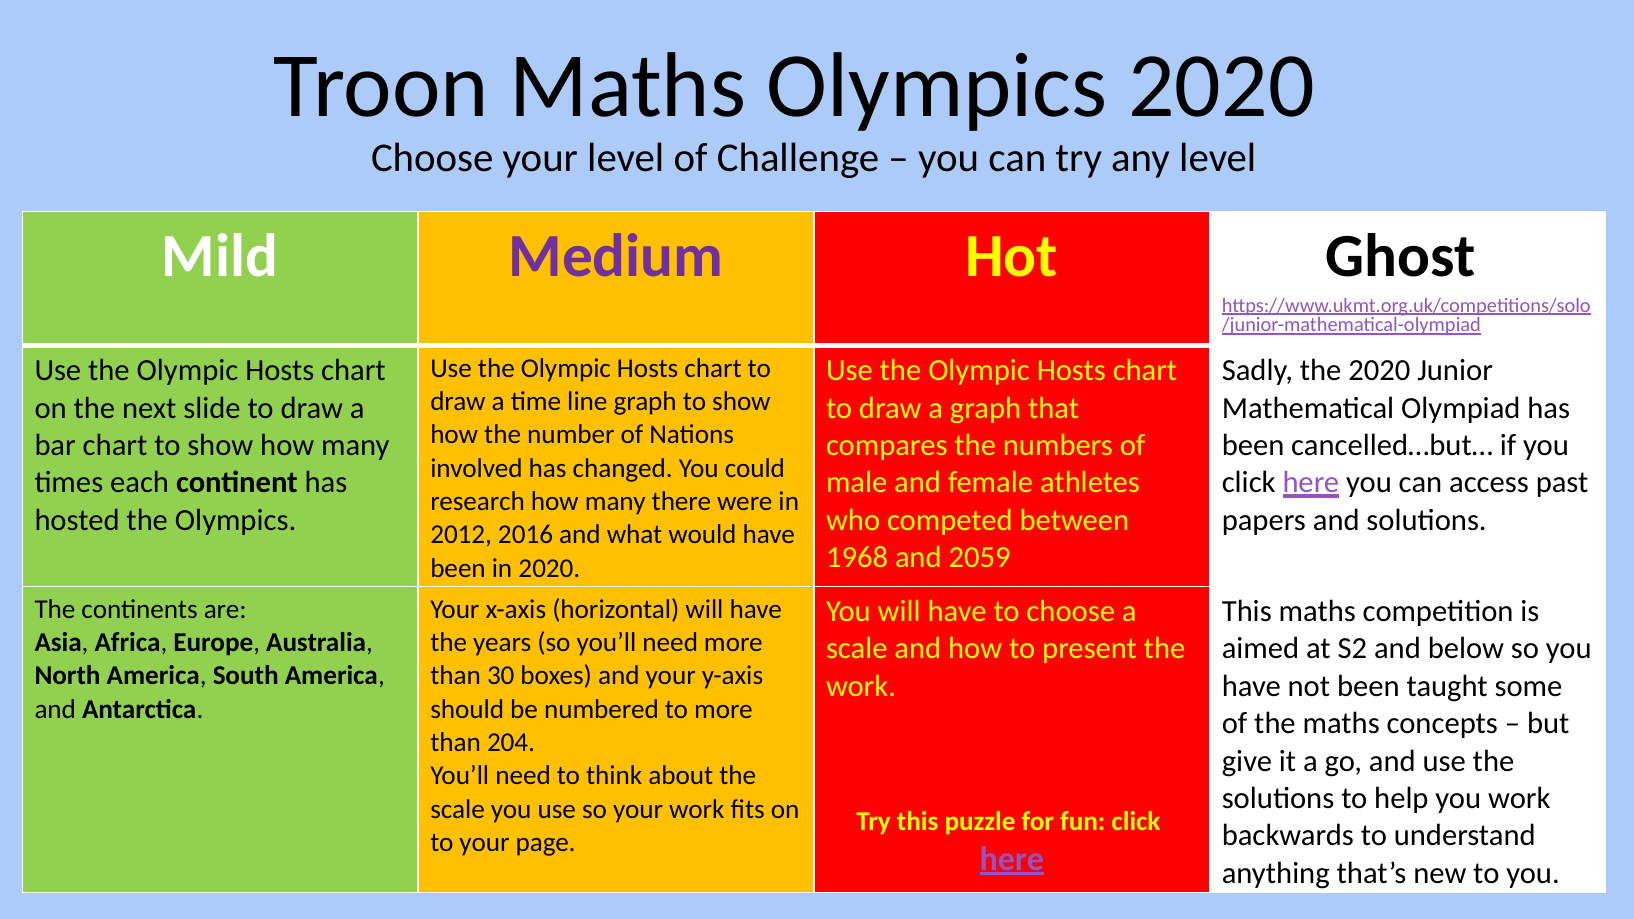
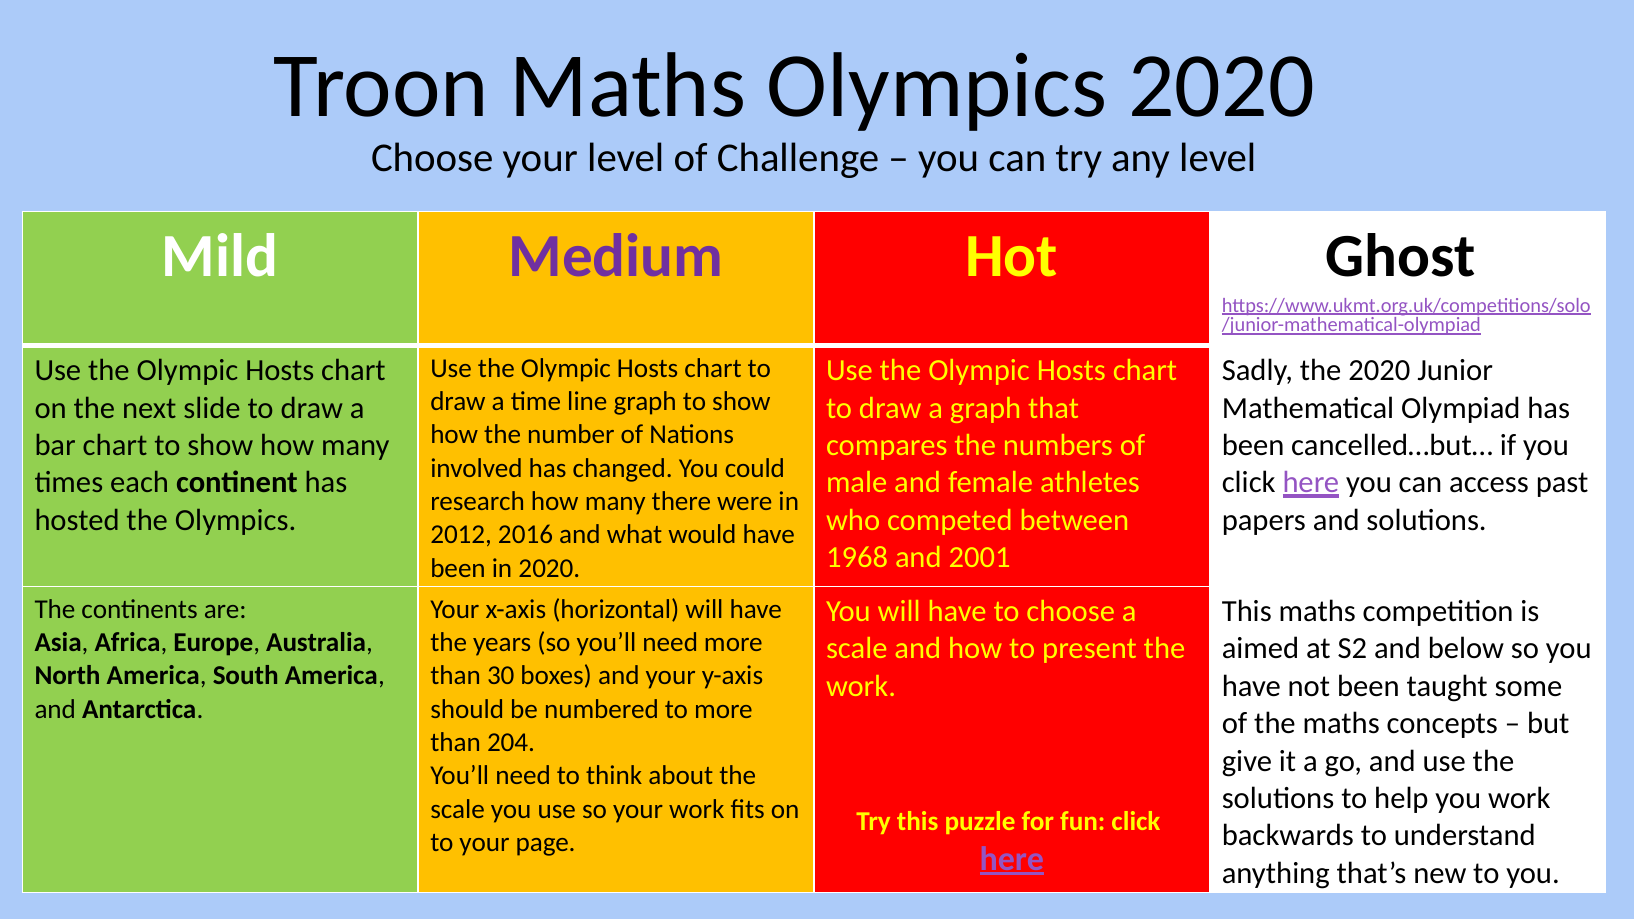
2059: 2059 -> 2001
